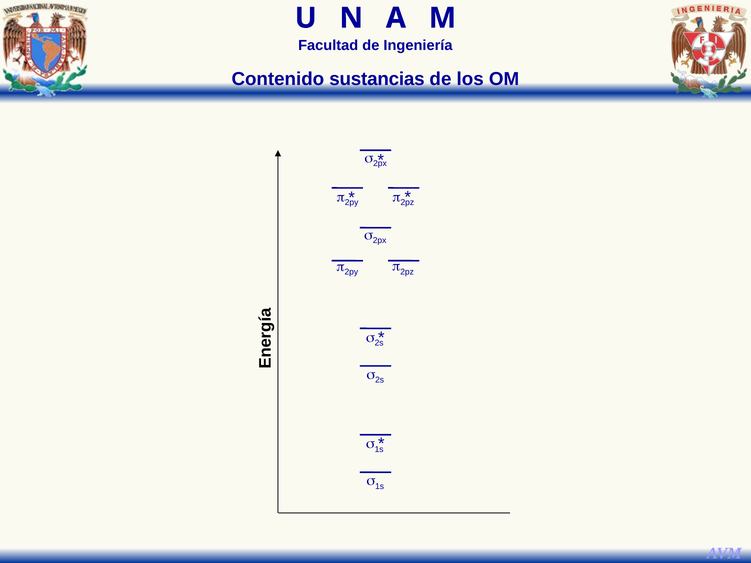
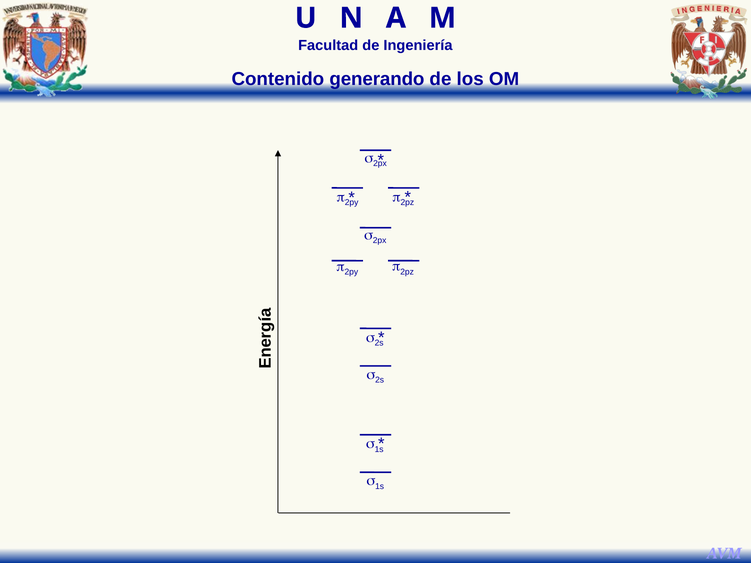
sustancias: sustancias -> generando
